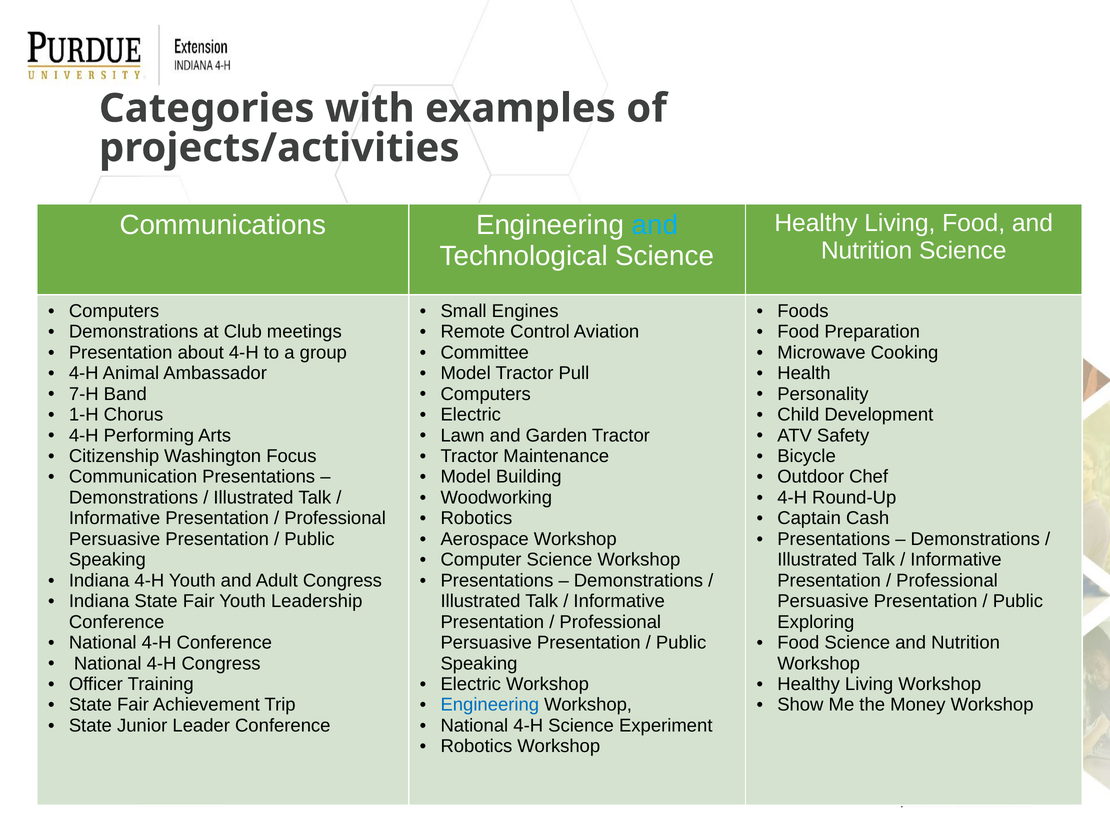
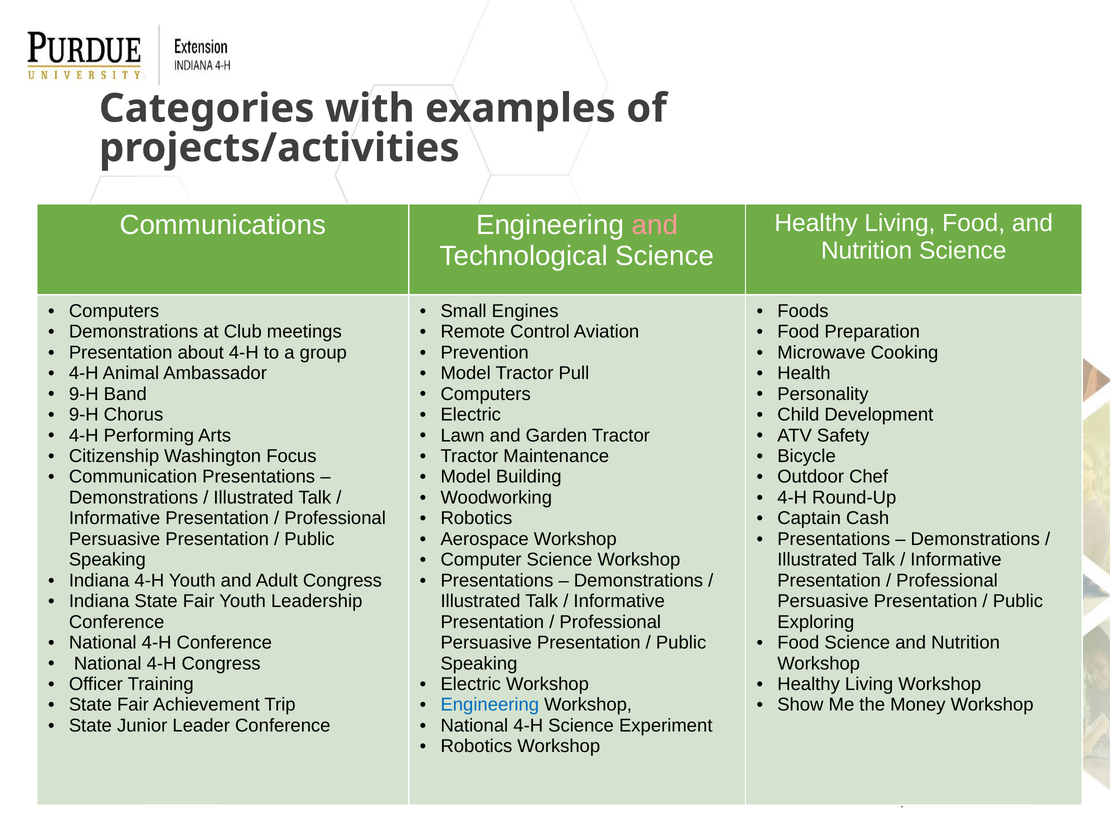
and at (655, 225) colour: light blue -> pink
Committee: Committee -> Prevention
7-H at (84, 394): 7-H -> 9-H
1-H at (84, 414): 1-H -> 9-H
